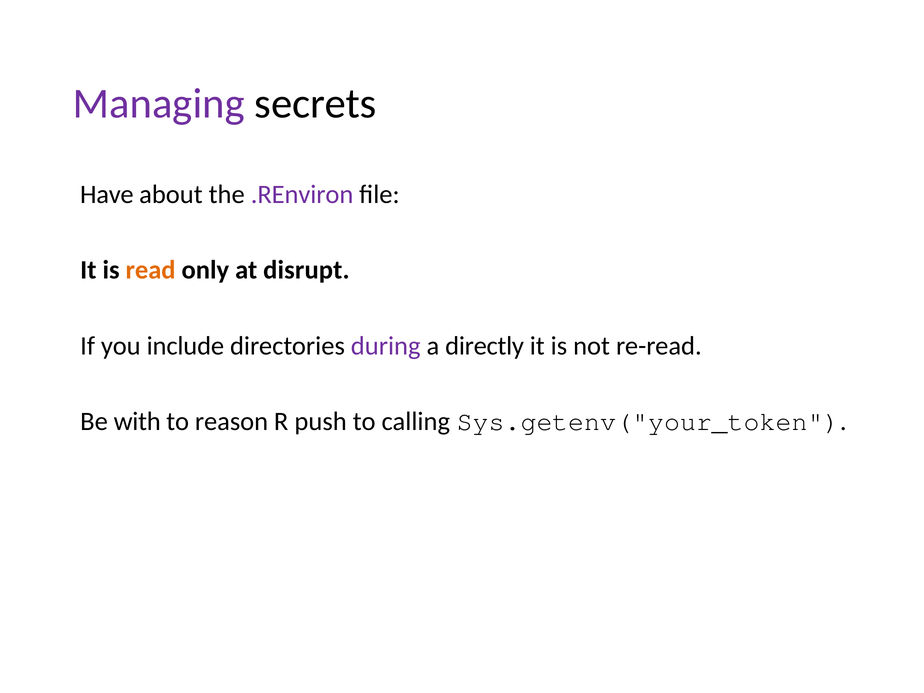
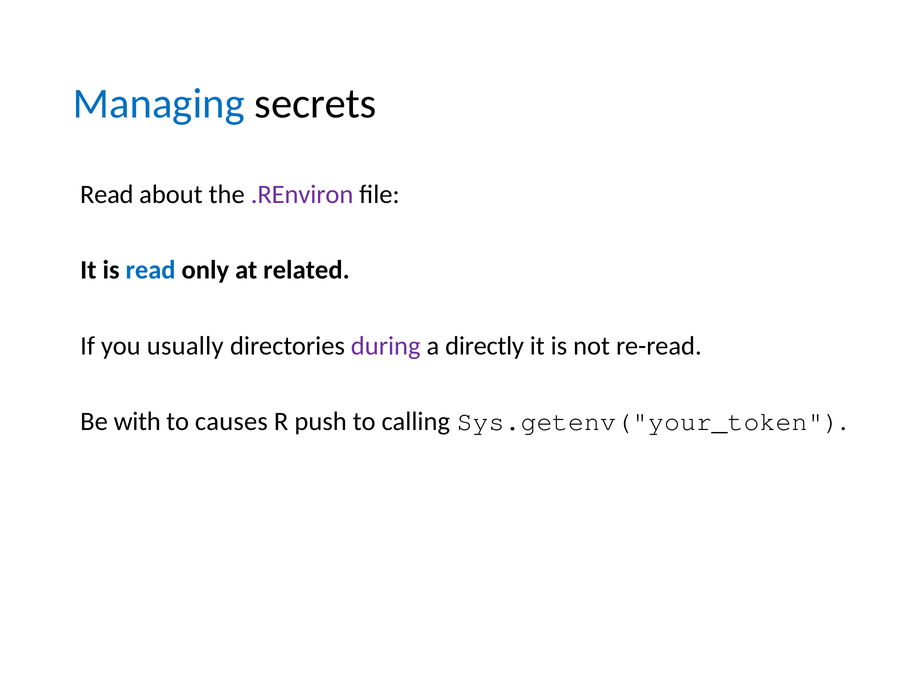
Managing colour: purple -> blue
Have at (107, 194): Have -> Read
read at (151, 270) colour: orange -> blue
disrupt: disrupt -> related
include: include -> usually
reason: reason -> causes
